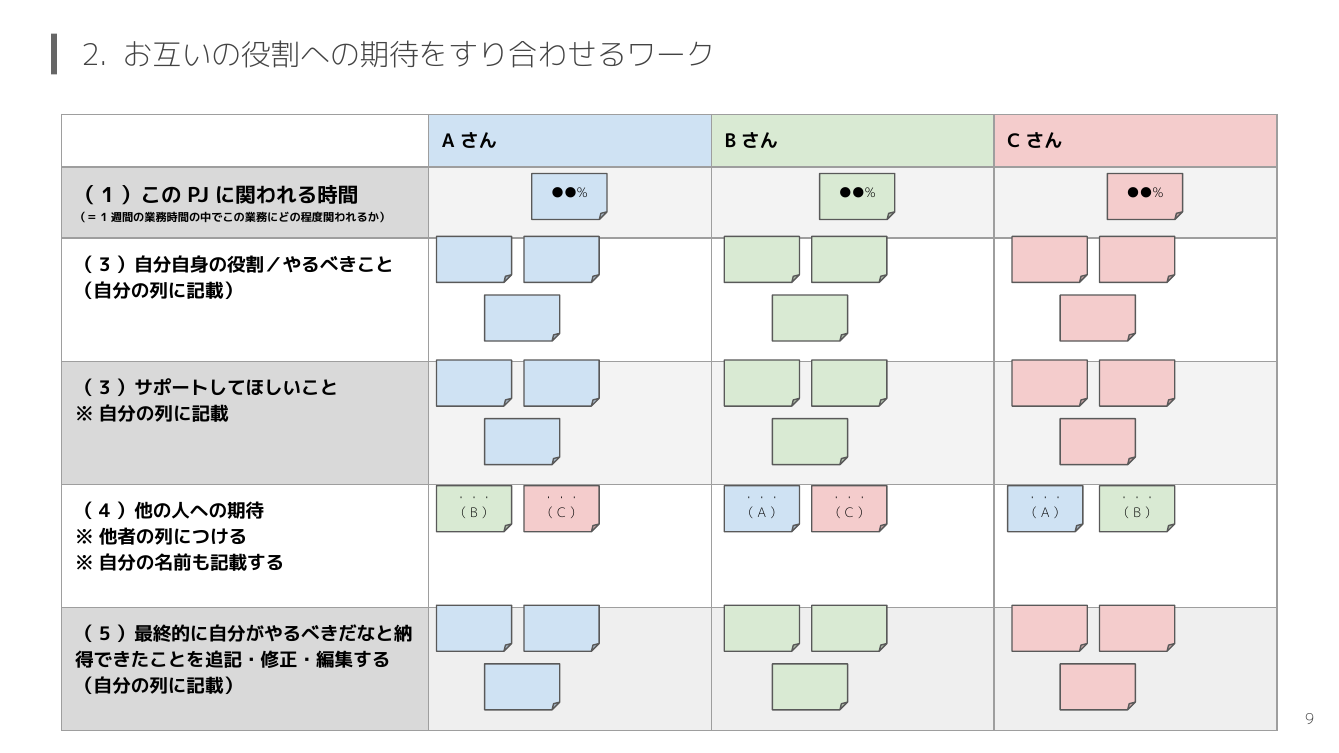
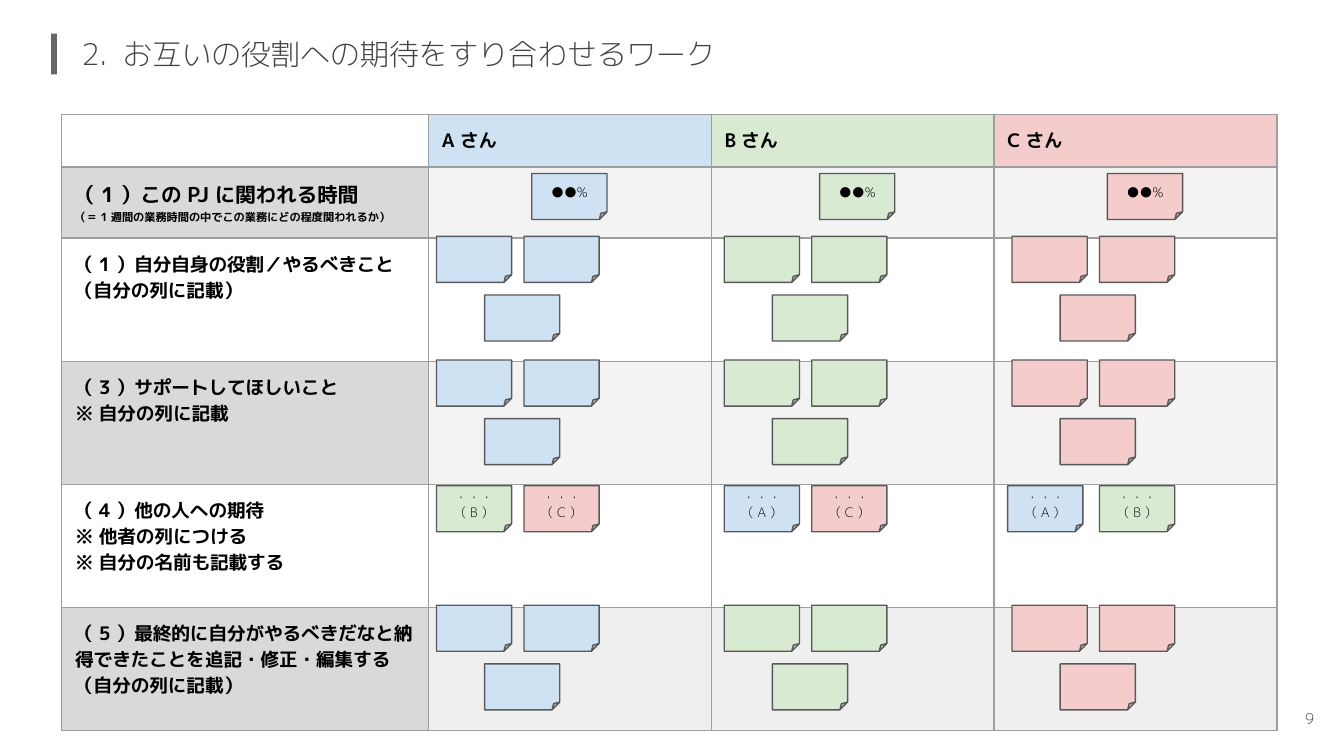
3 at (105, 265): 3 -> 1
